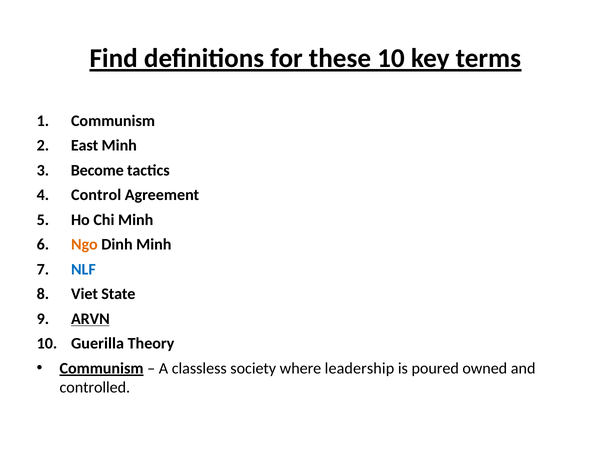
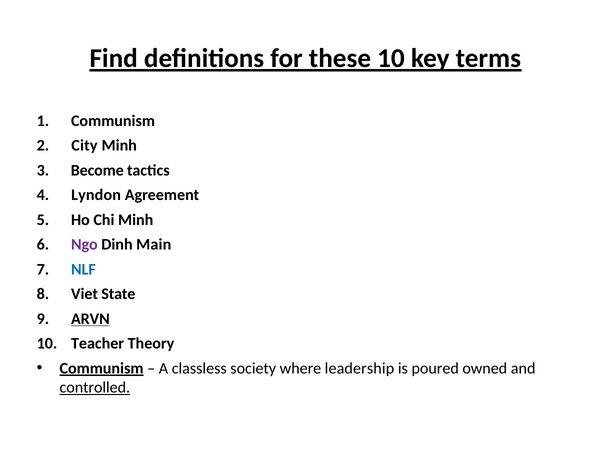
East: East -> City
Control: Control -> Lyndon
Ngo colour: orange -> purple
Dinh Minh: Minh -> Main
Guerilla: Guerilla -> Teacher
controlled underline: none -> present
